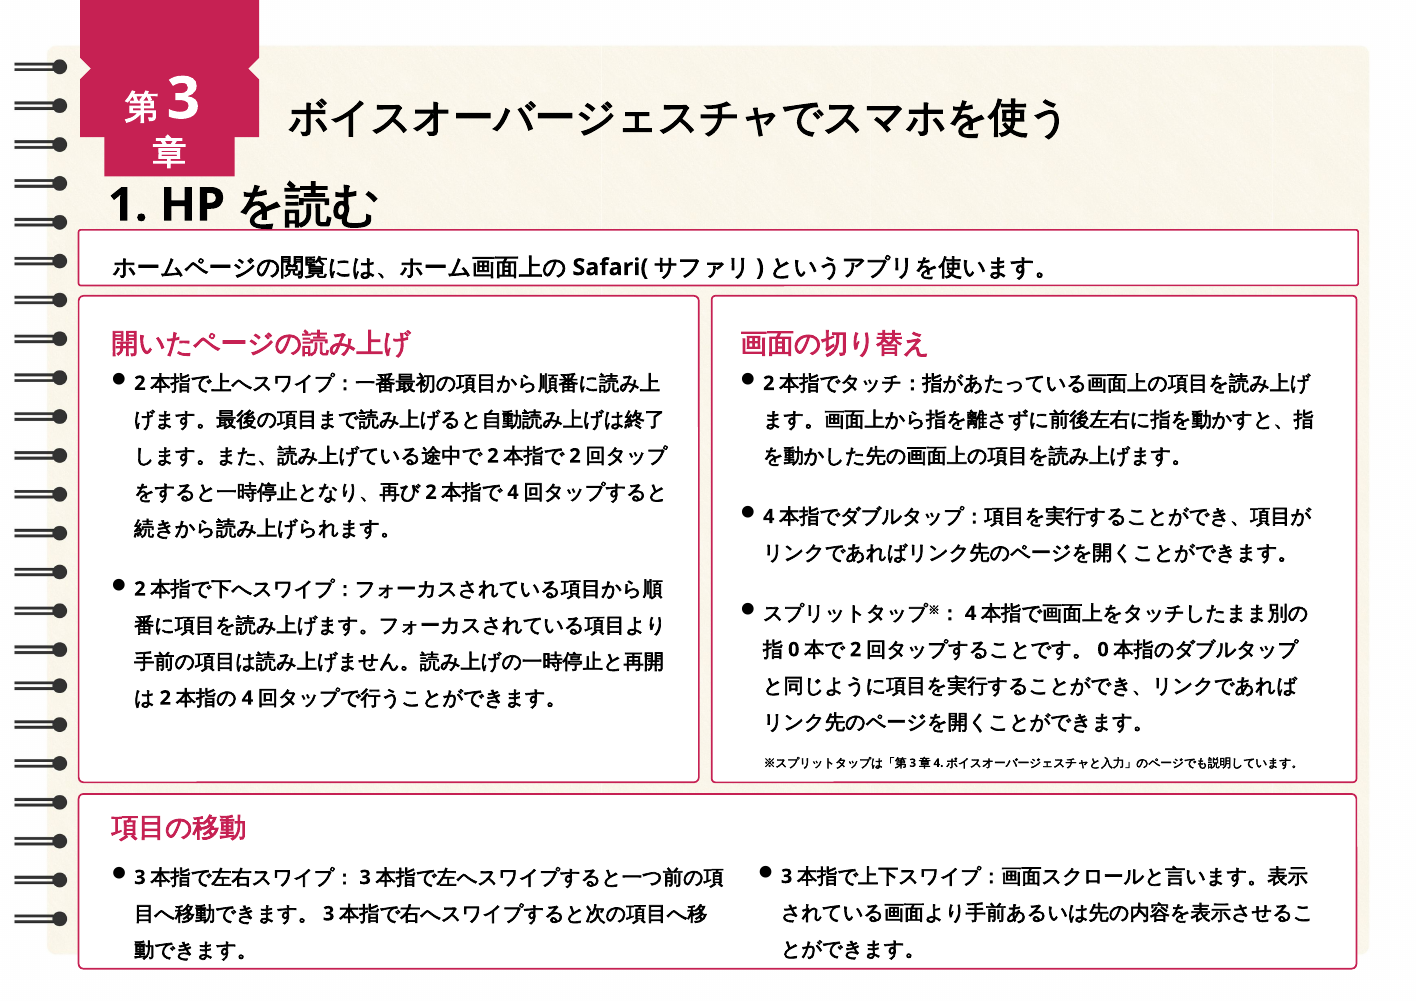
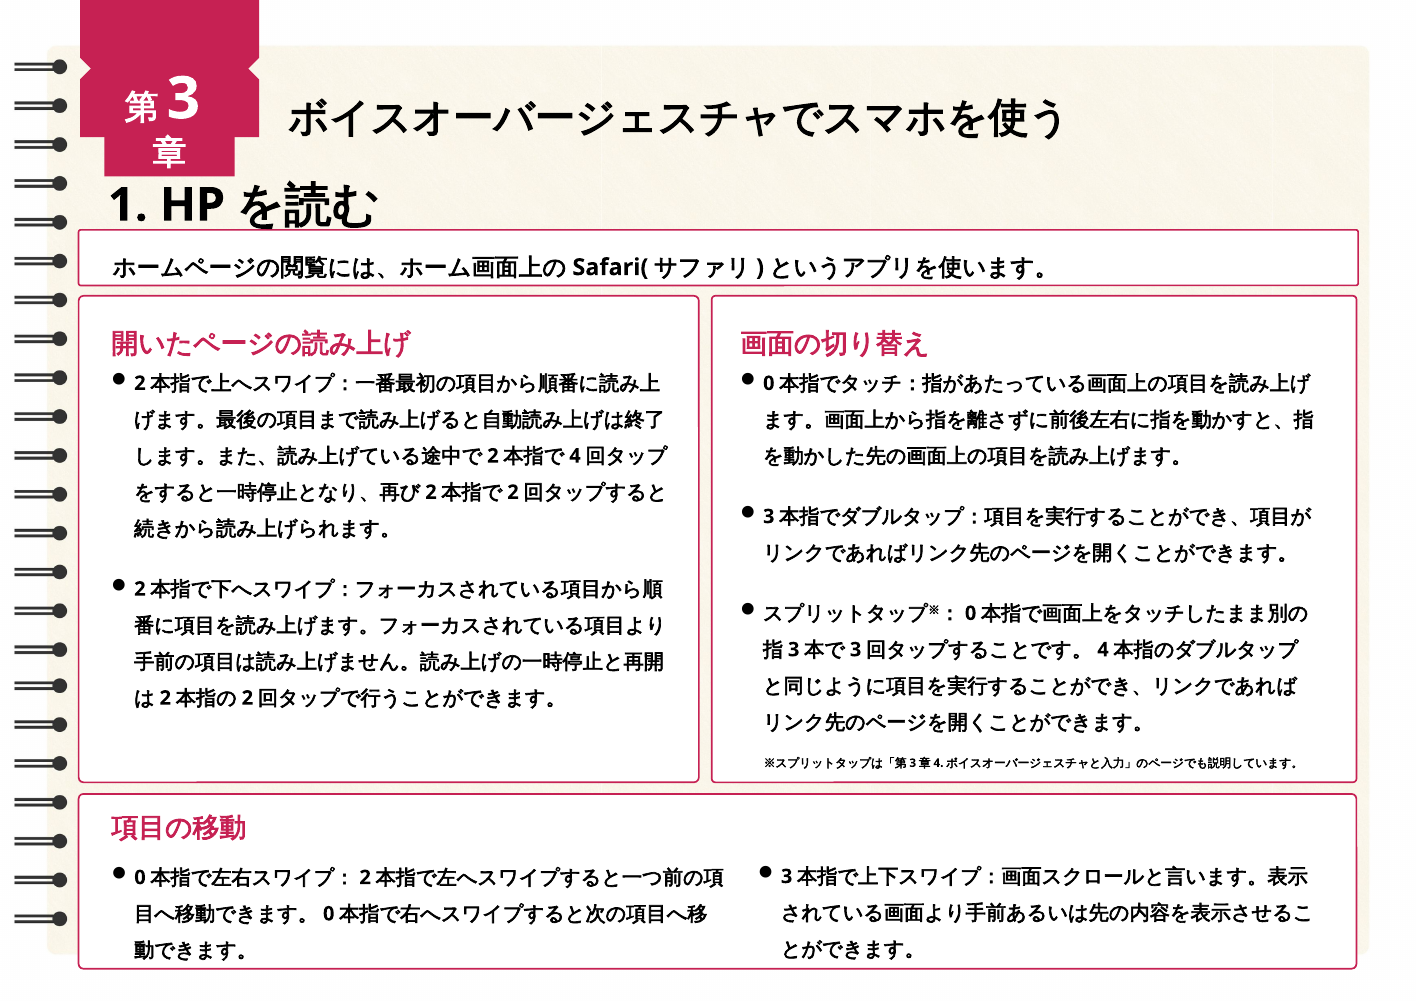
2 at (769, 383): 2 -> 0
2 at (575, 456): 2 -> 4
4 at (513, 492): 4 -> 2
4 at (769, 517): 4 -> 3
4 at (971, 613): 4 -> 0
0 at (794, 650): 0 -> 3
2 at (856, 650): 2 -> 3
0 at (1103, 650): 0 -> 4
4 at (247, 698): 4 -> 2
3 at (140, 878): 3 -> 0
3 at (365, 878): 3 -> 2
3 at (329, 914): 3 -> 0
